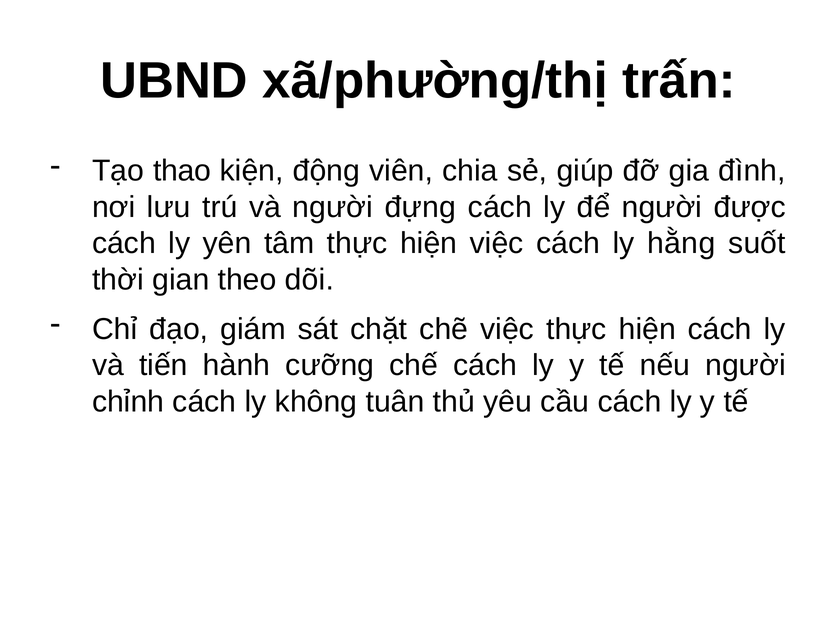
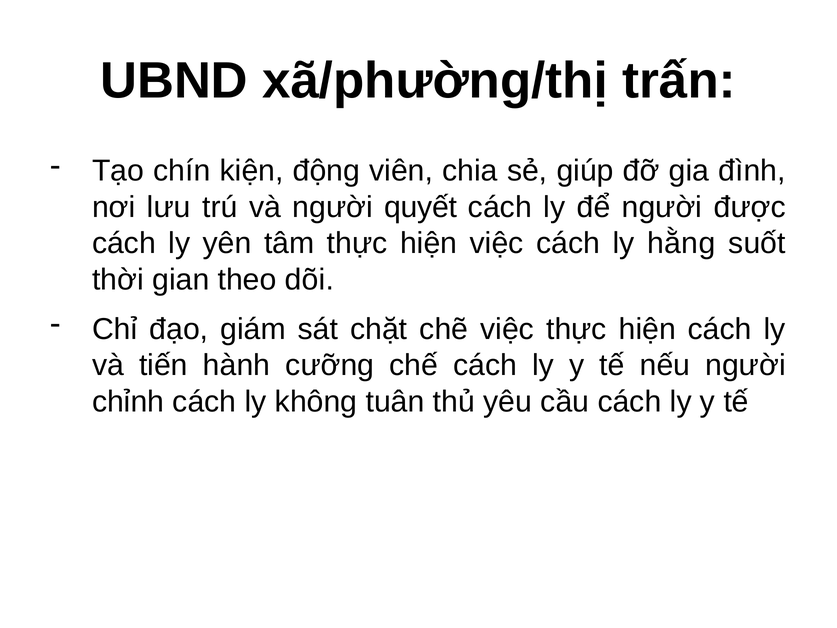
thao: thao -> chín
đựng: đựng -> quyết
